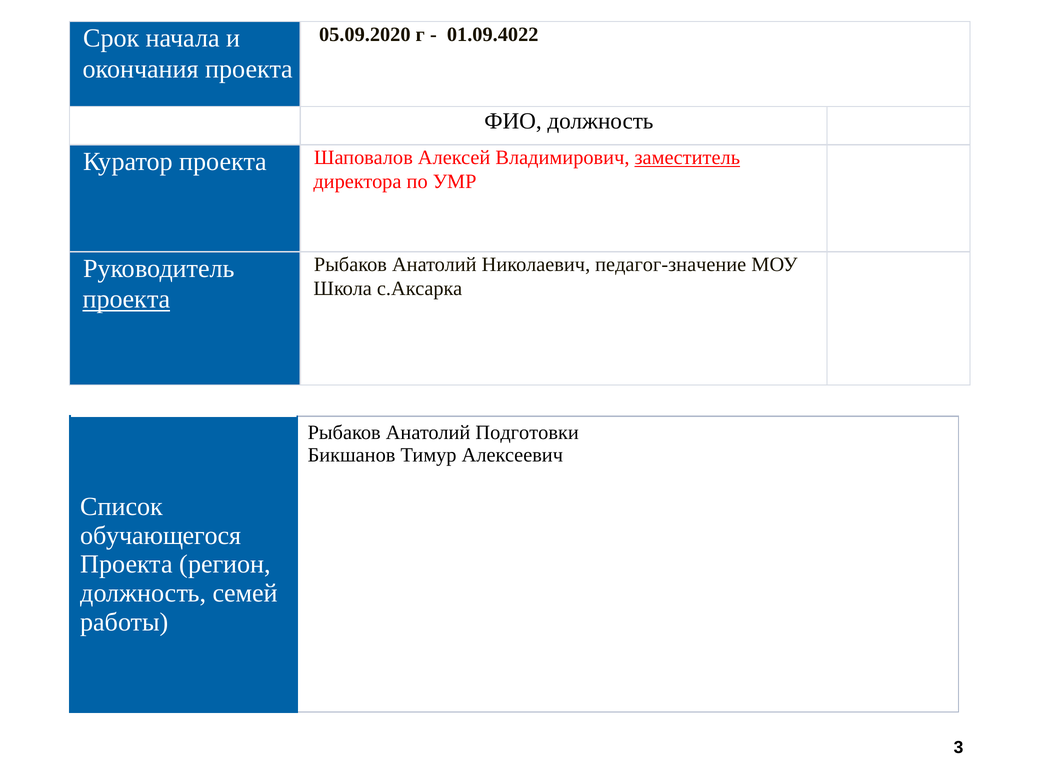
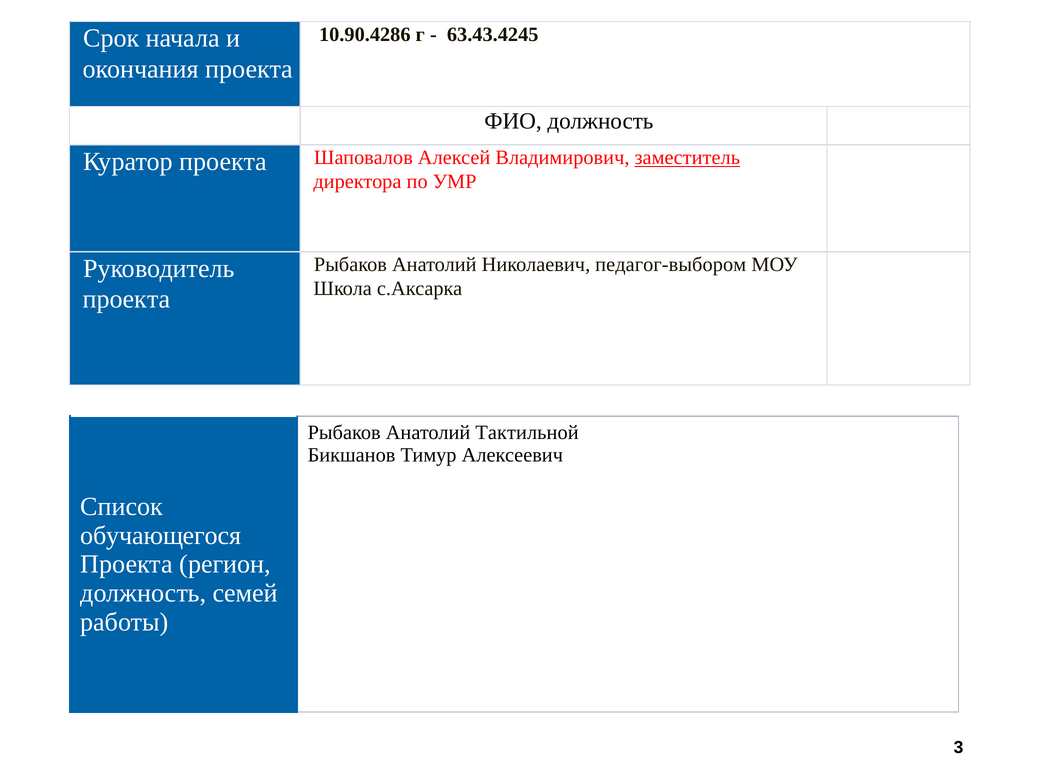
05.09.2020: 05.09.2020 -> 10.90.4286
01.09.4022: 01.09.4022 -> 63.43.4245
педагог-значение: педагог-значение -> педагог-выбором
проекта at (126, 300) underline: present -> none
Подготовки: Подготовки -> Тактильной
